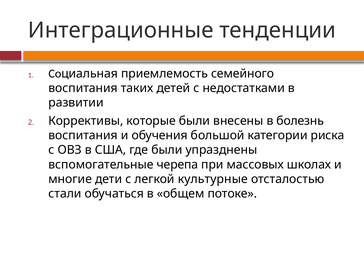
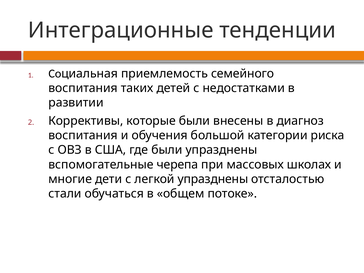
болезнь: болезнь -> диагноз
легкой культурные: культурные -> упразднены
